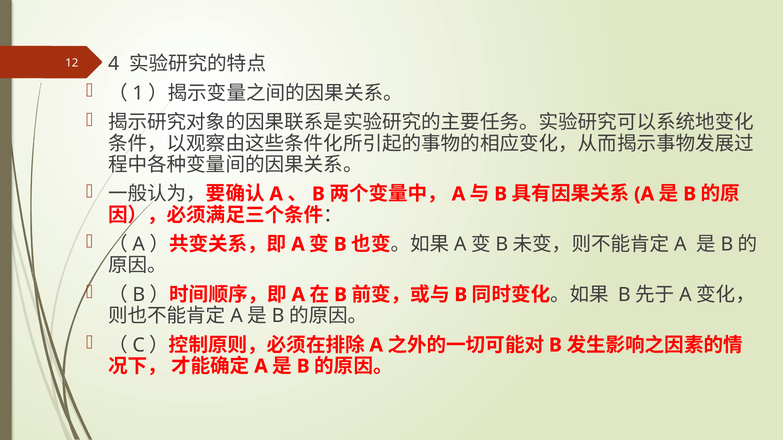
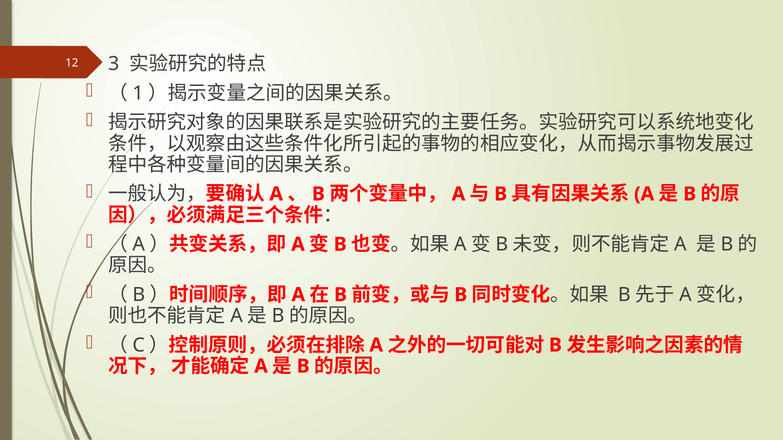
4: 4 -> 3
